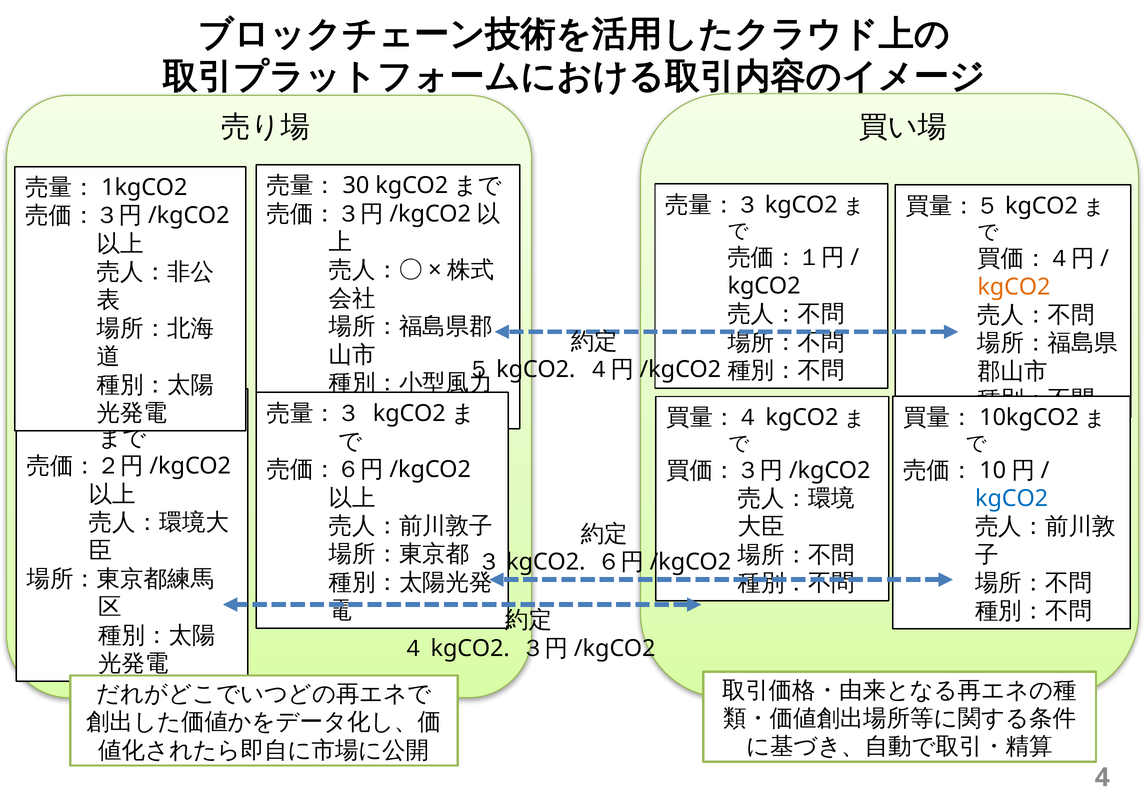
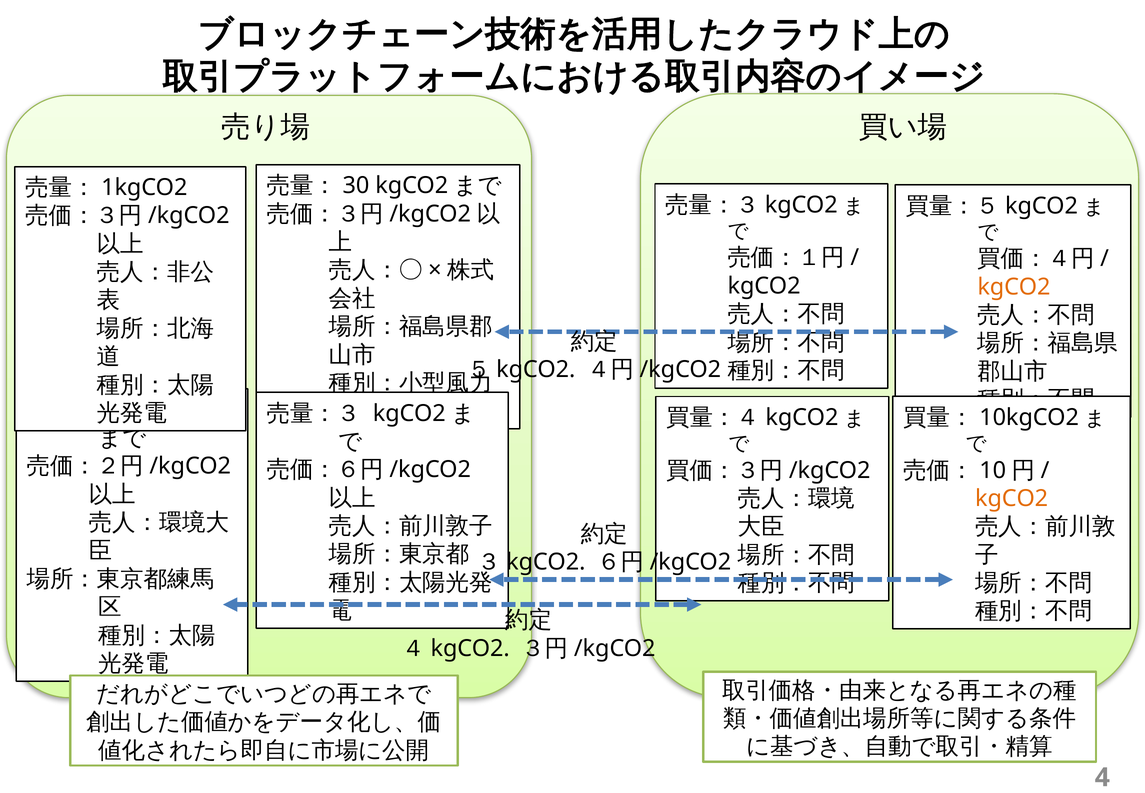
kgCO2 at (1012, 498) colour: blue -> orange
